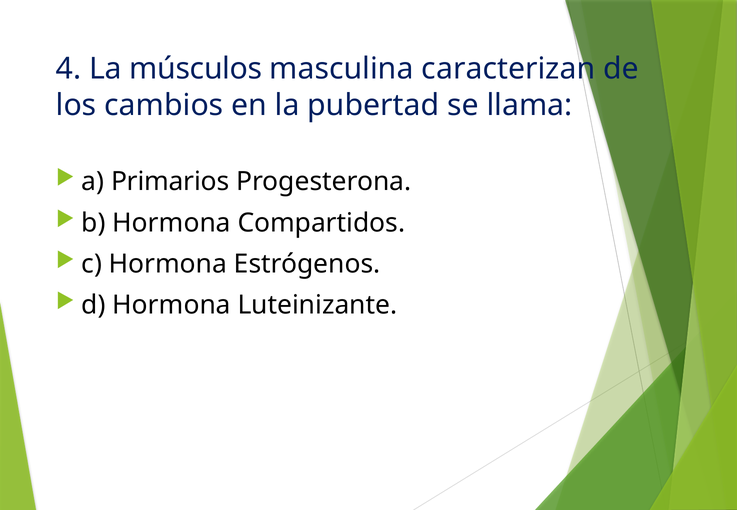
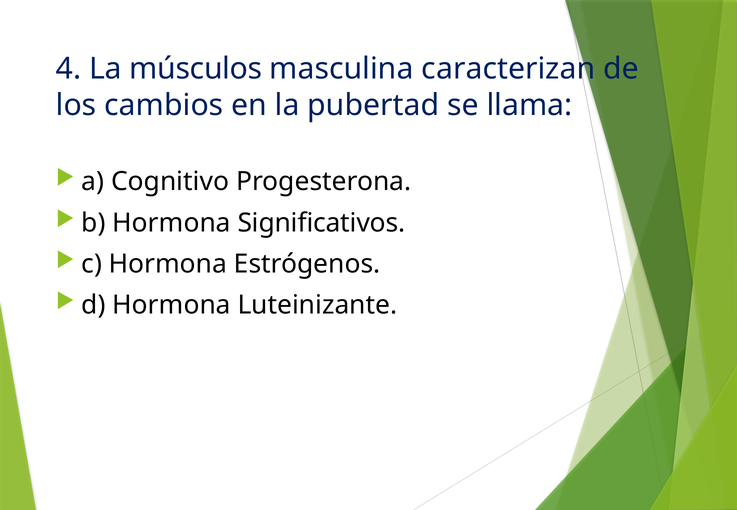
Primarios: Primarios -> Cognitivo
Compartidos: Compartidos -> Significativos
